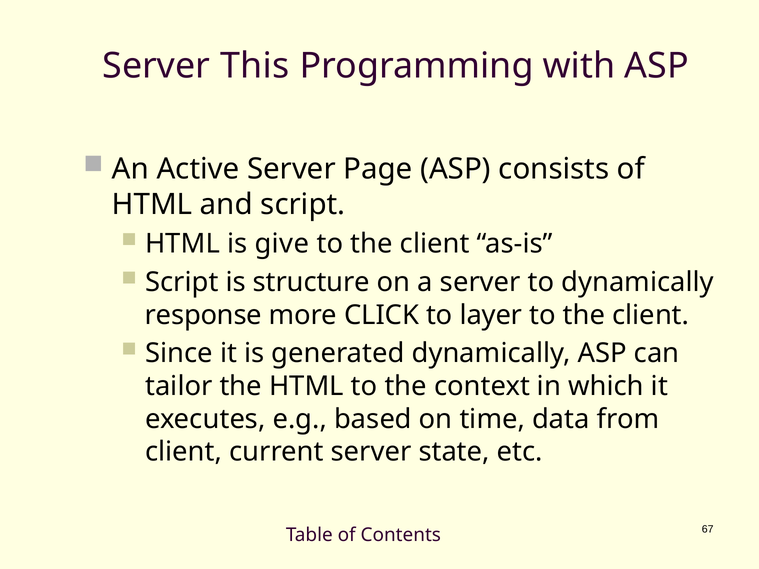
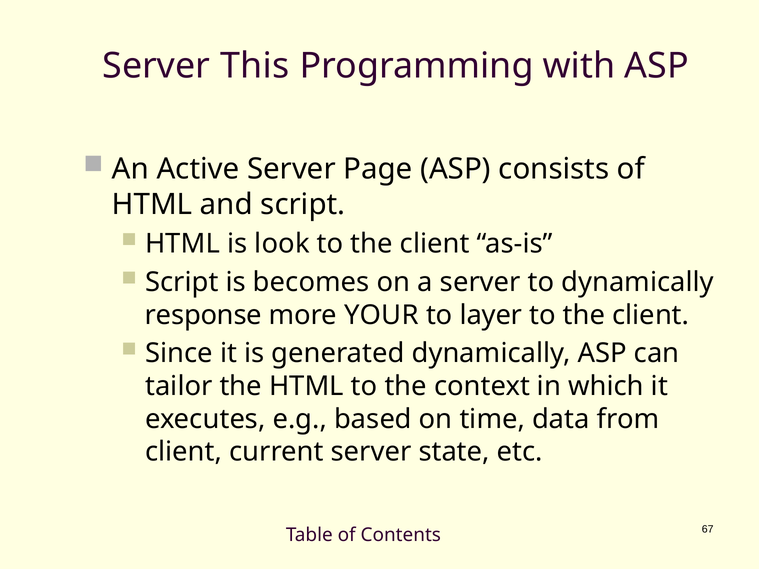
give: give -> look
structure: structure -> becomes
CLICK: CLICK -> YOUR
